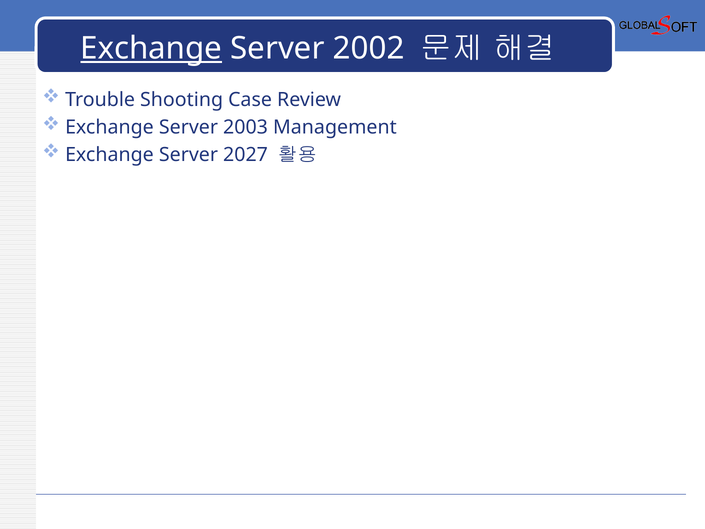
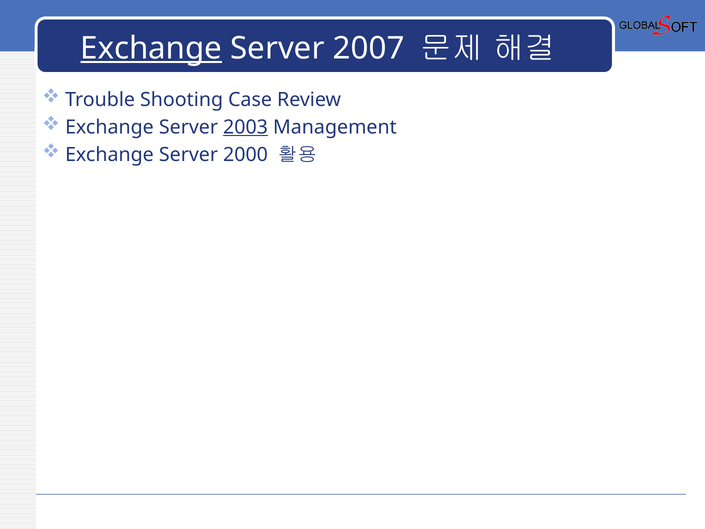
2002: 2002 -> 2007
2003 underline: none -> present
2027: 2027 -> 2000
